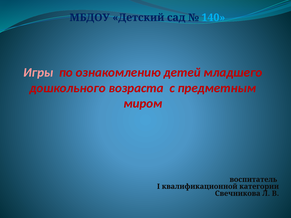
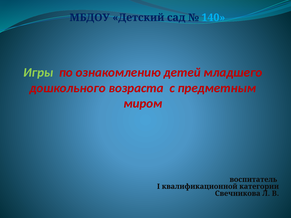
Игры colour: pink -> light green
